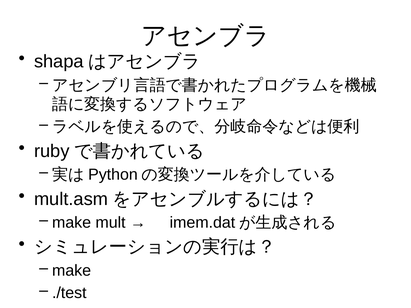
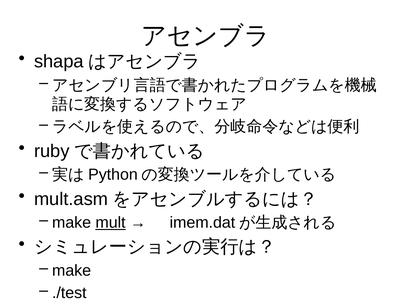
mult underline: none -> present
